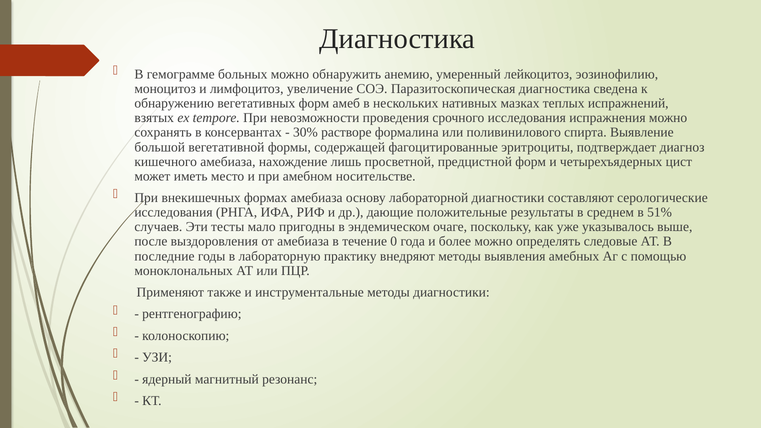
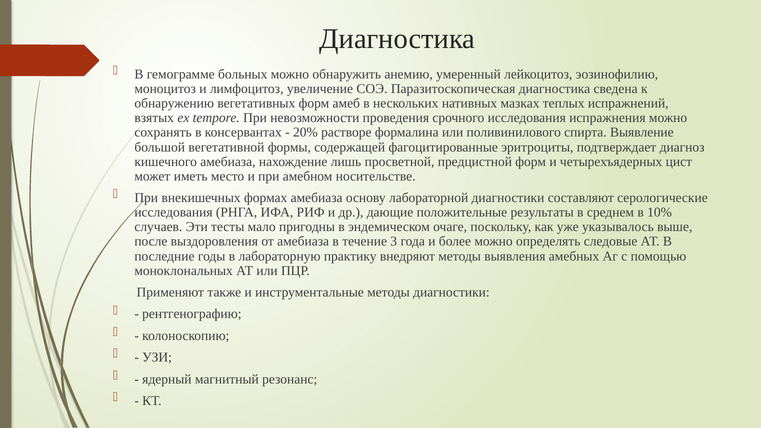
30%: 30% -> 20%
51%: 51% -> 10%
0: 0 -> 3
